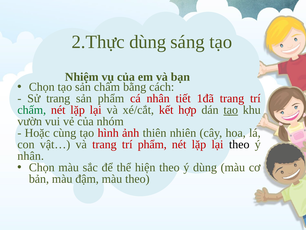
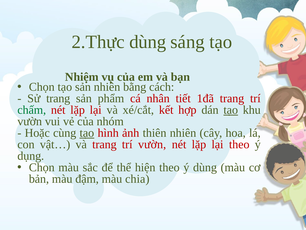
sản châm: châm -> nhiên
tạo at (87, 133) underline: none -> present
trí phẩm: phẩm -> vườn
theo at (239, 144) colour: black -> red
nhân at (31, 156): nhân -> dụng
màu theo: theo -> chia
